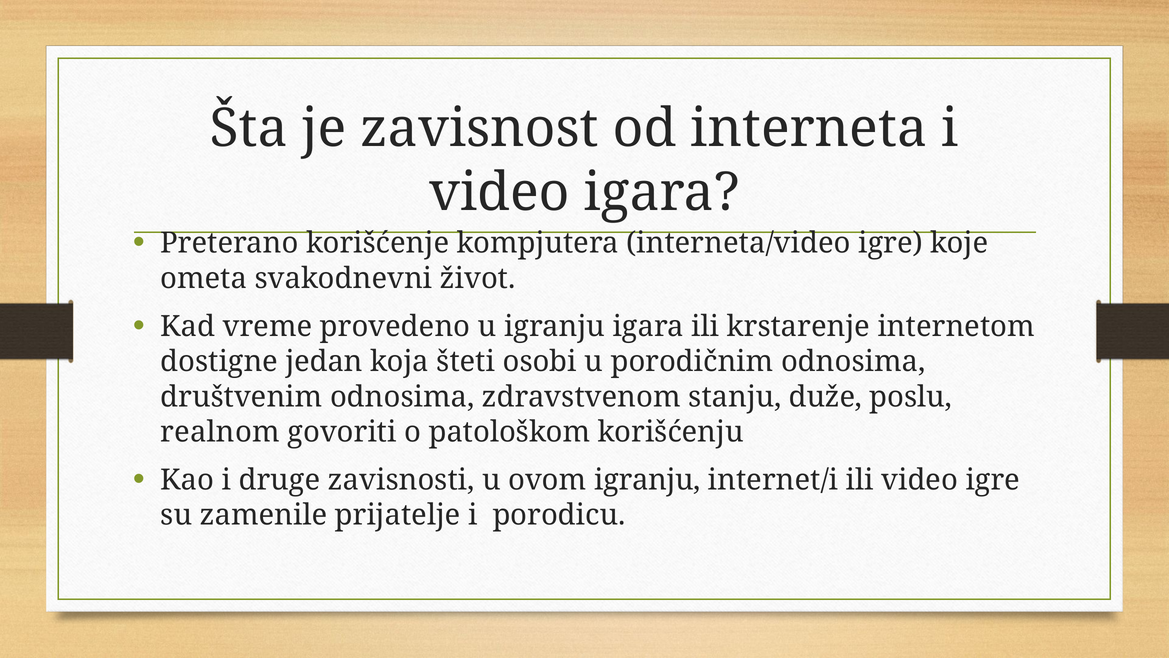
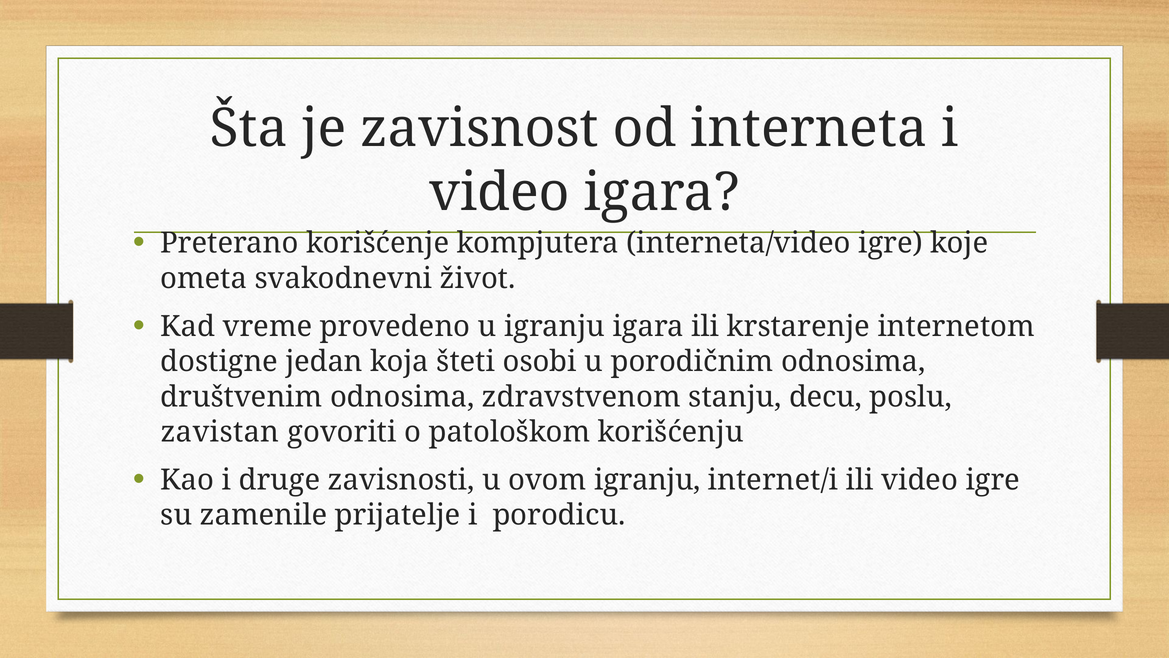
duže: duže -> decu
realnom: realnom -> zavistan
